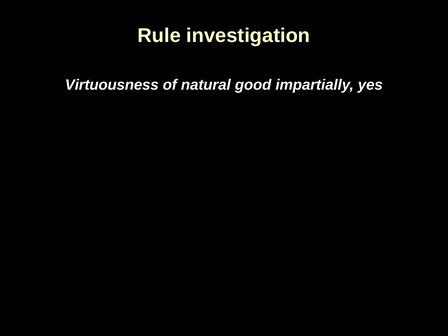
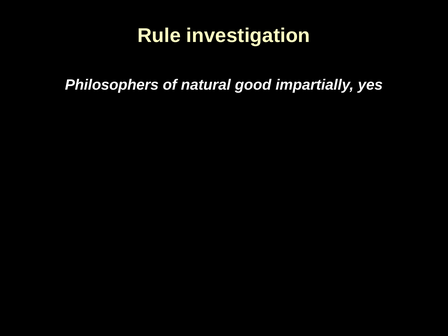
Virtuousness: Virtuousness -> Philosophers
